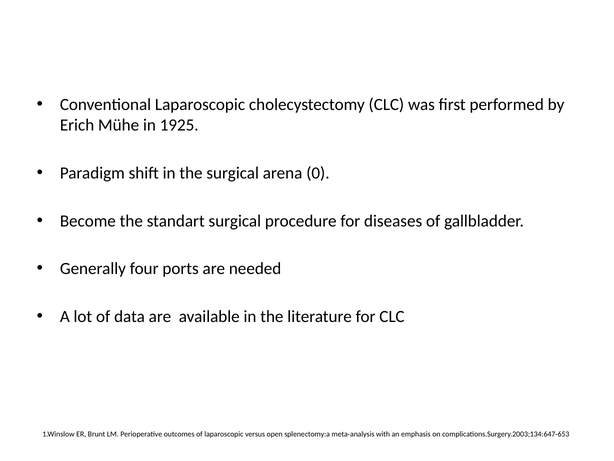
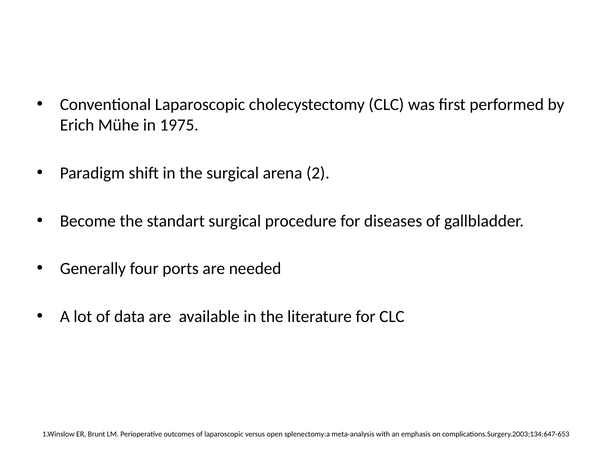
1925: 1925 -> 1975
0: 0 -> 2
